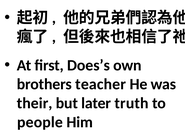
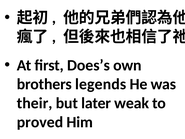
teacher: teacher -> legends
truth: truth -> weak
people: people -> proved
